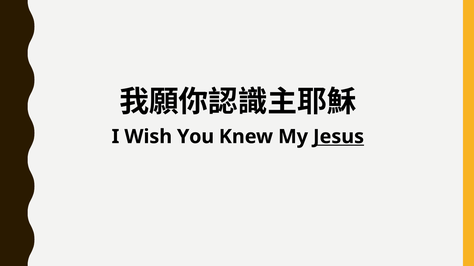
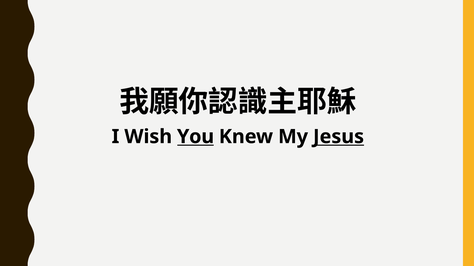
You underline: none -> present
